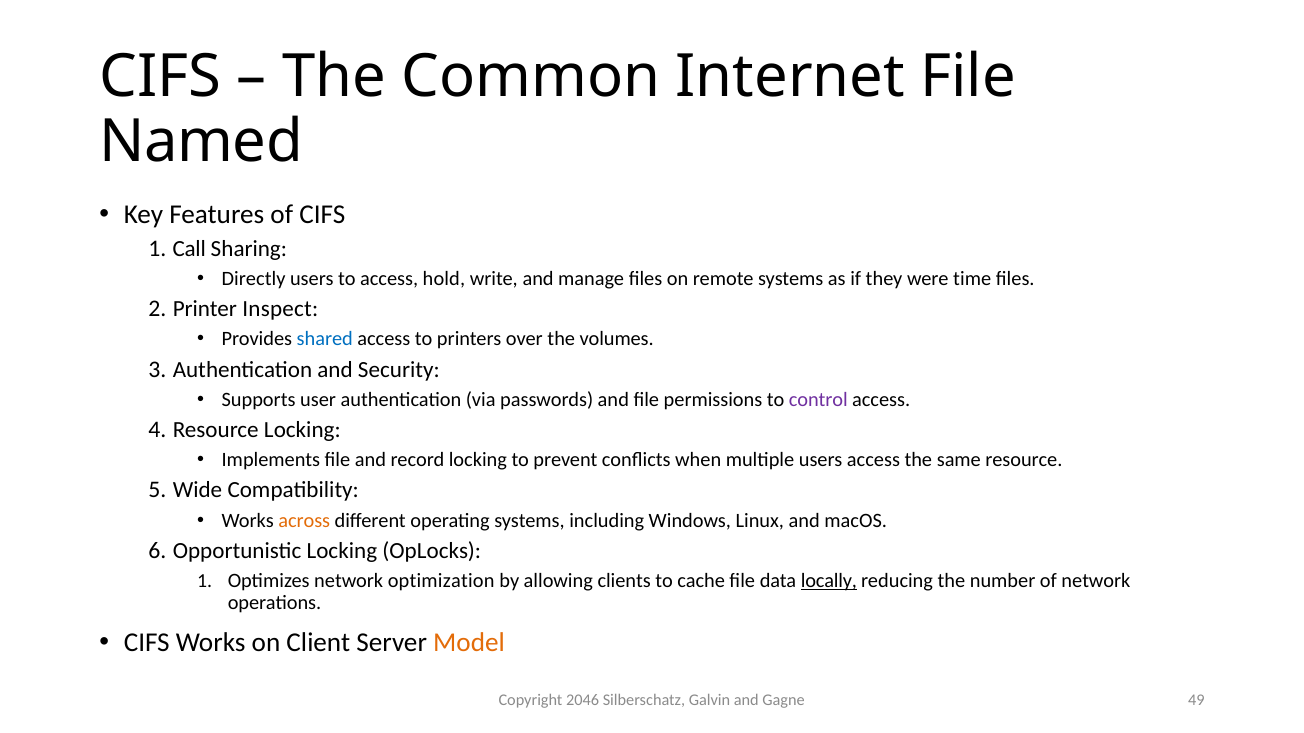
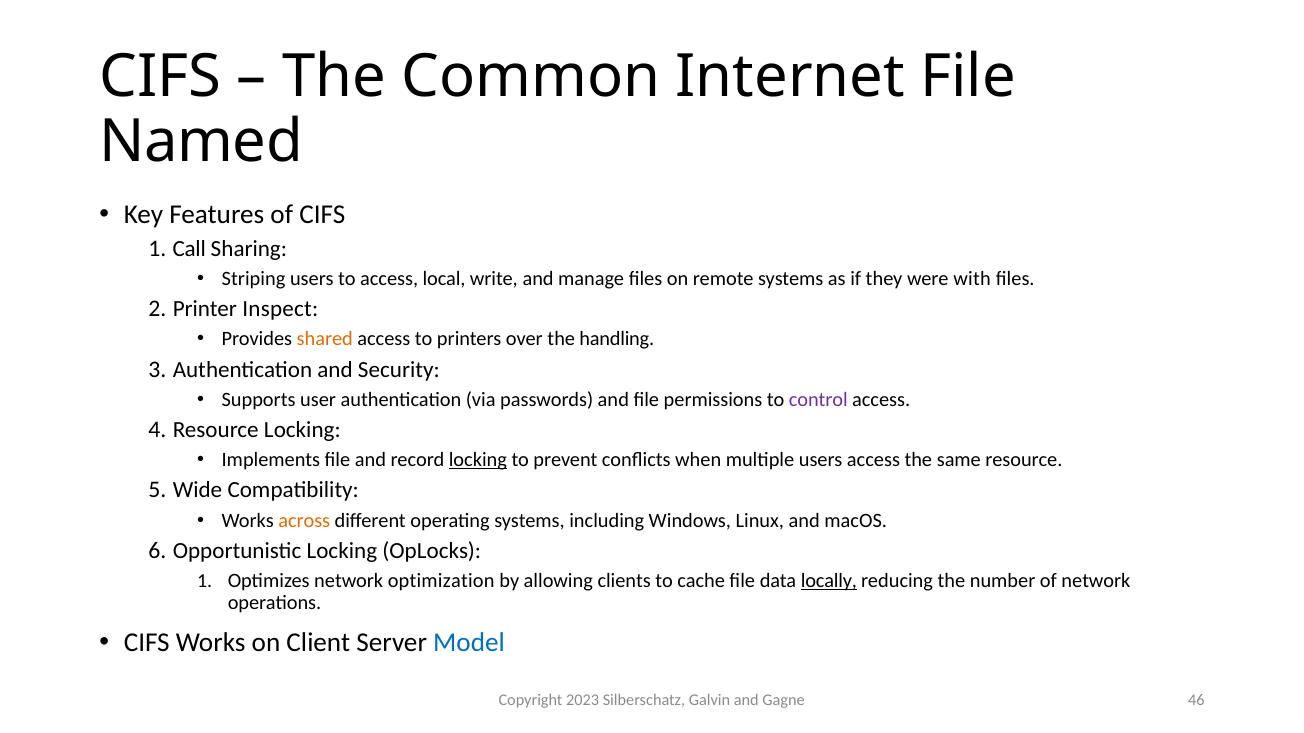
Directly: Directly -> Striping
hold: hold -> local
time: time -> with
shared colour: blue -> orange
volumes: volumes -> handling
locking at (478, 460) underline: none -> present
Model colour: orange -> blue
2046: 2046 -> 2023
49: 49 -> 46
